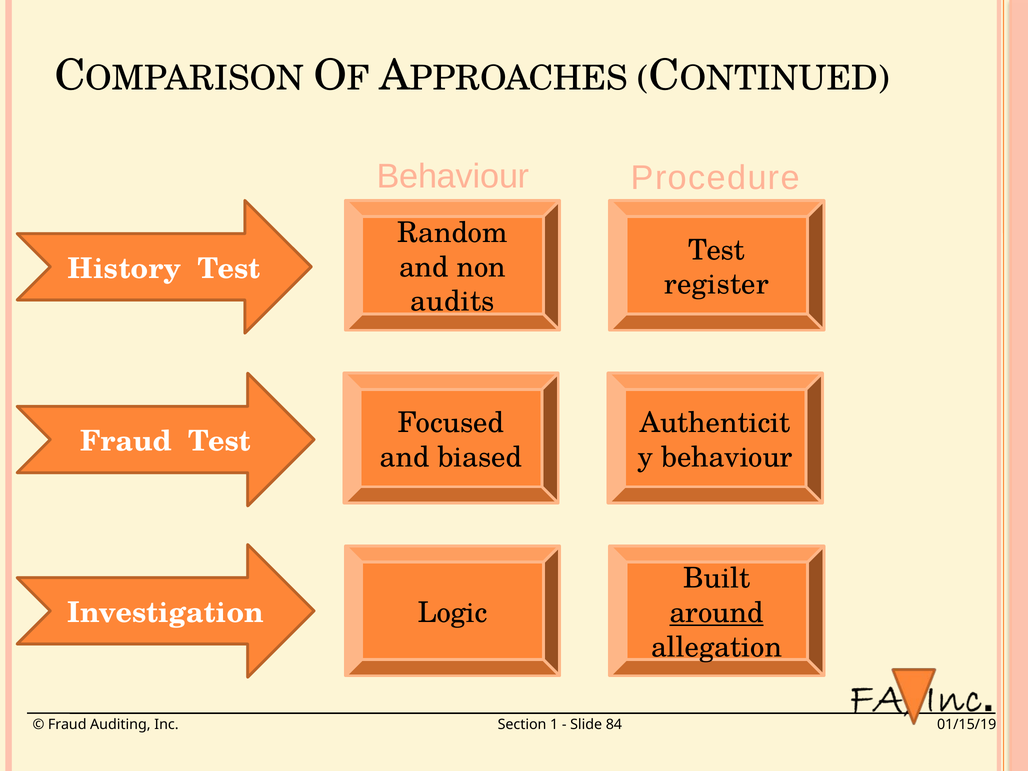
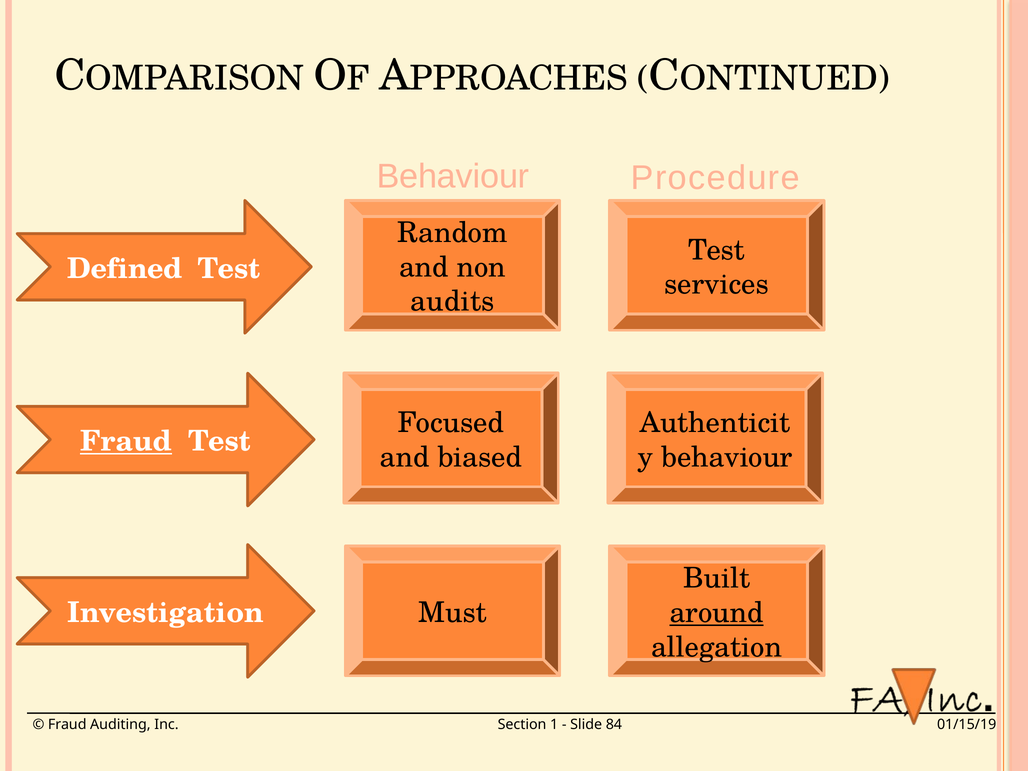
History: History -> Defined
register: register -> services
Fraud at (126, 442) underline: none -> present
Logic: Logic -> Must
